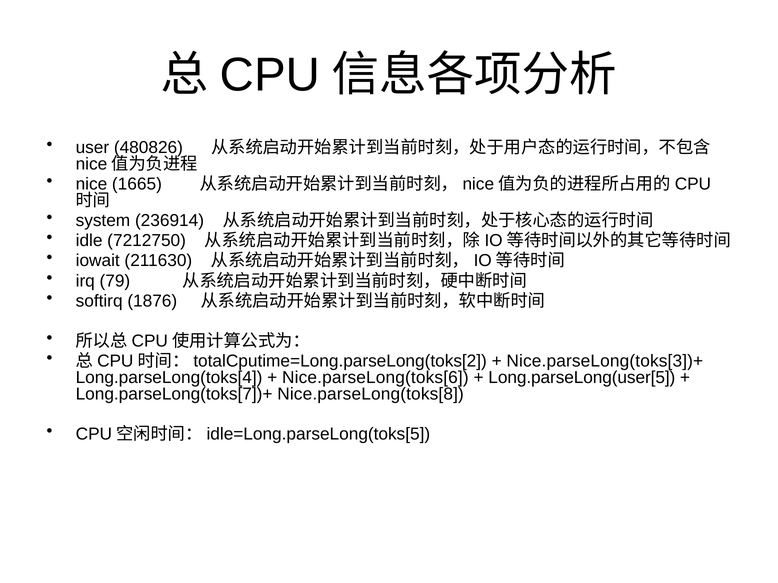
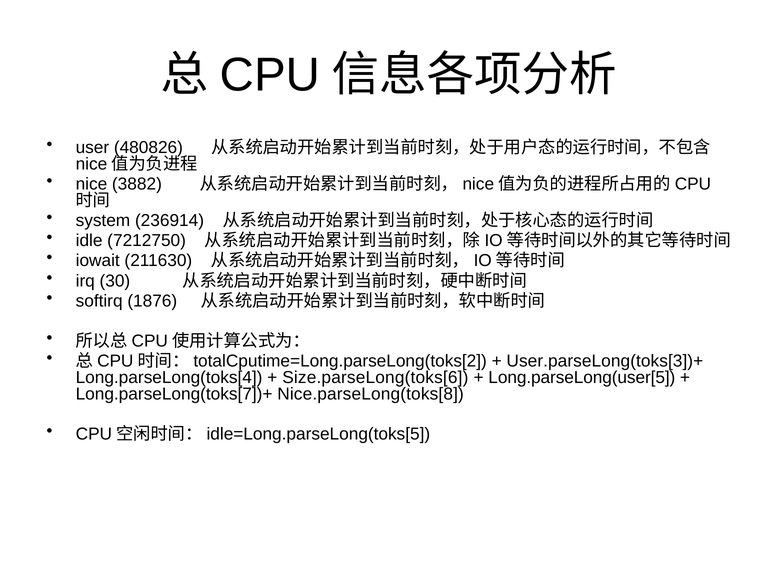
1665: 1665 -> 3882
79: 79 -> 30
Nice.parseLong(toks[3])+: Nice.parseLong(toks[3])+ -> User.parseLong(toks[3])+
Nice.parseLong(toks[6: Nice.parseLong(toks[6 -> Size.parseLong(toks[6
